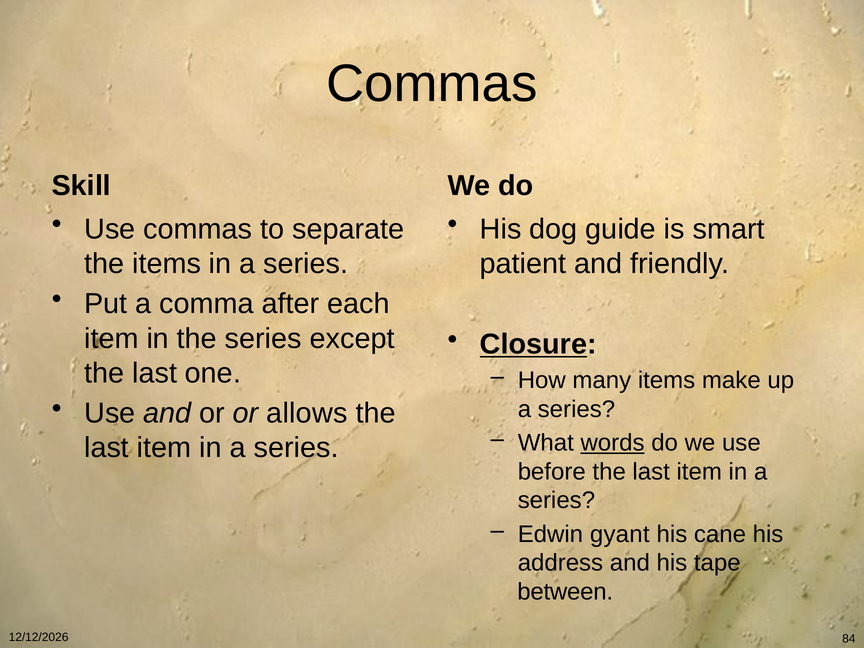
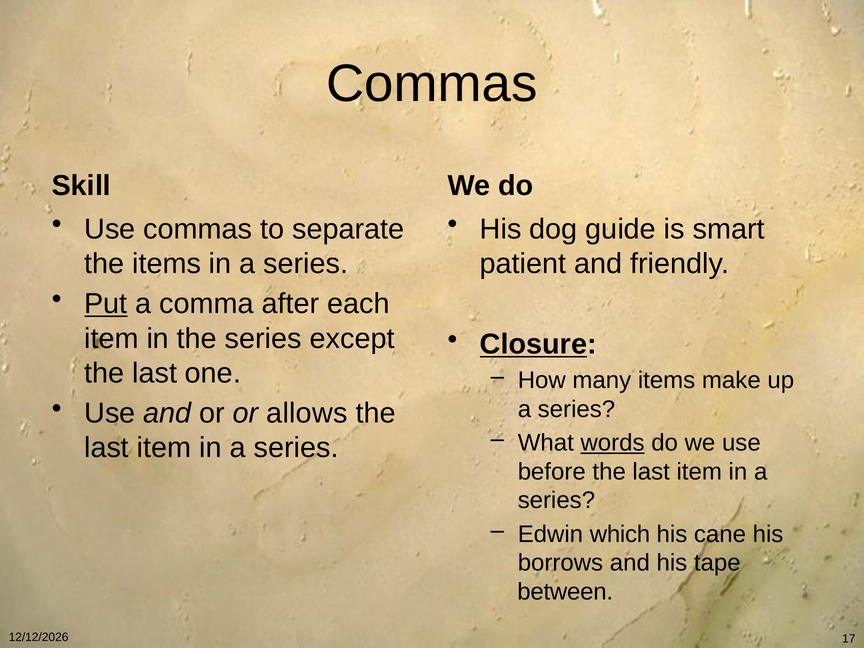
Put underline: none -> present
gyant: gyant -> which
address: address -> borrows
84: 84 -> 17
